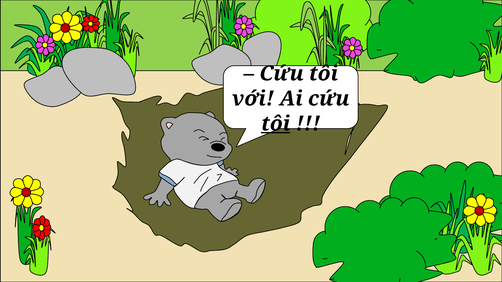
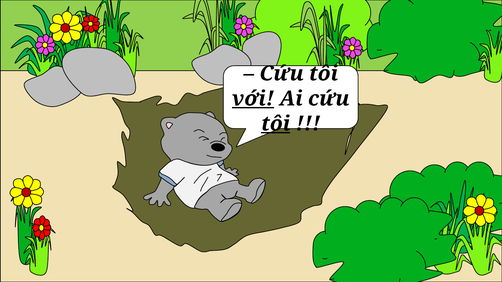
với underline: none -> present
